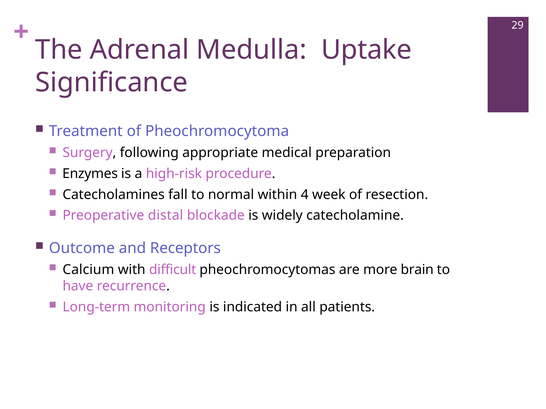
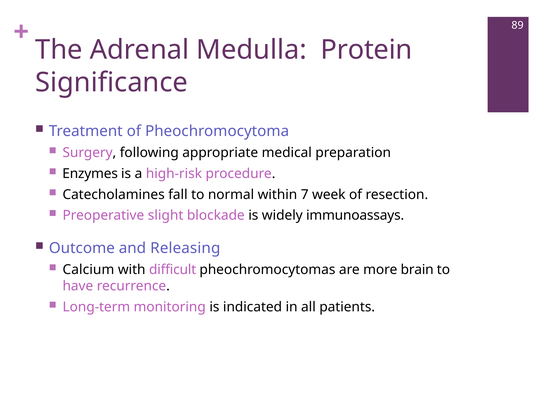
29: 29 -> 89
Uptake: Uptake -> Protein
4: 4 -> 7
distal: distal -> slight
catecholamine: catecholamine -> immunoassays
Receptors: Receptors -> Releasing
